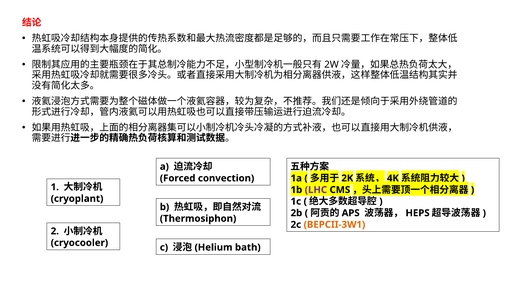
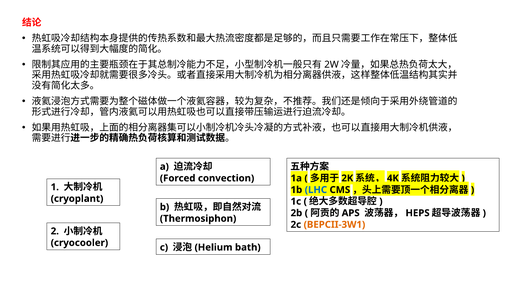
LHC colour: purple -> blue
